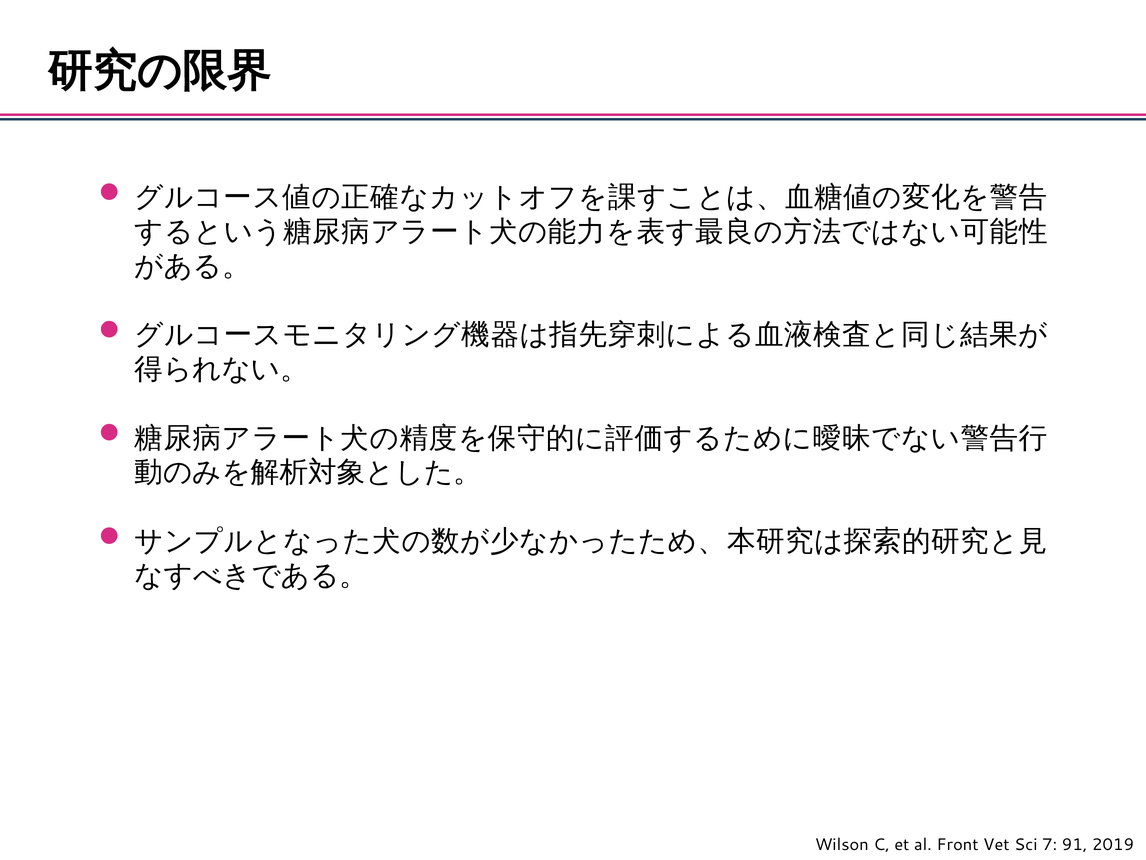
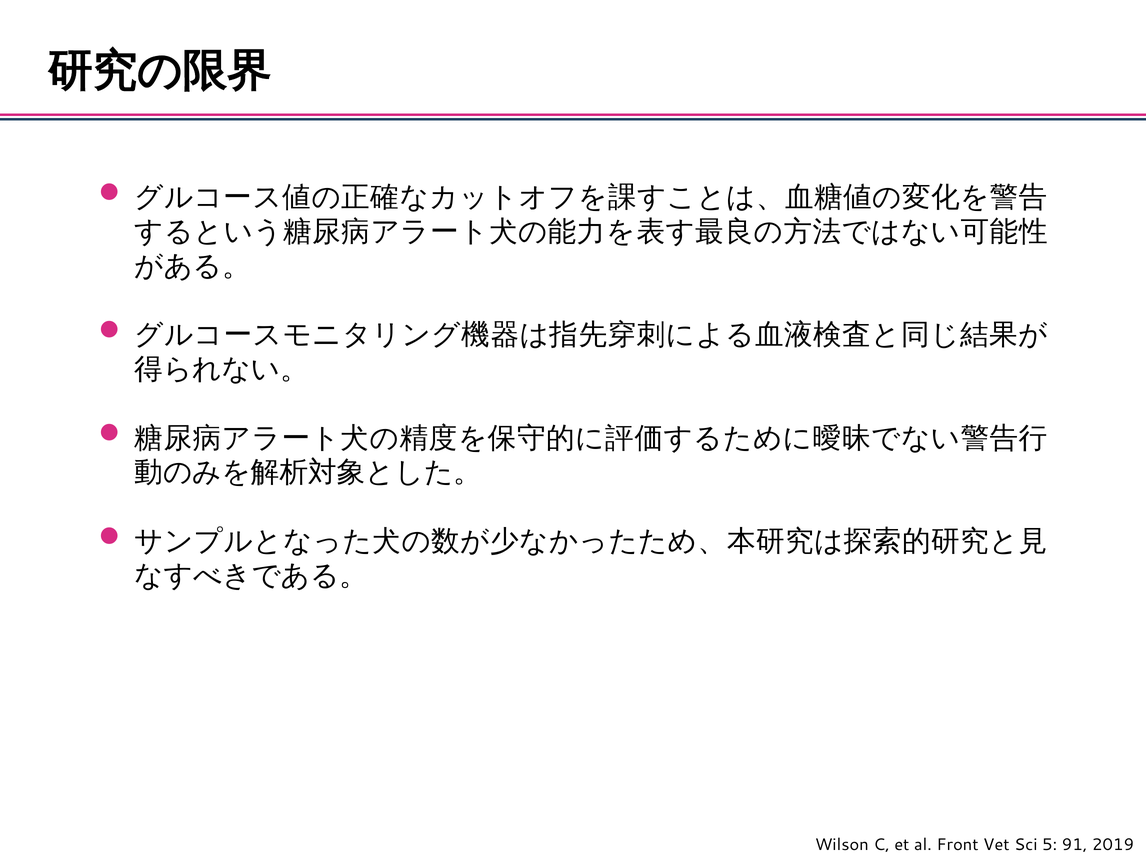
7: 7 -> 5
